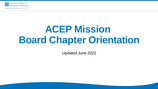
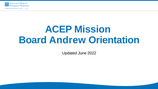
Chapter: Chapter -> Andrew
